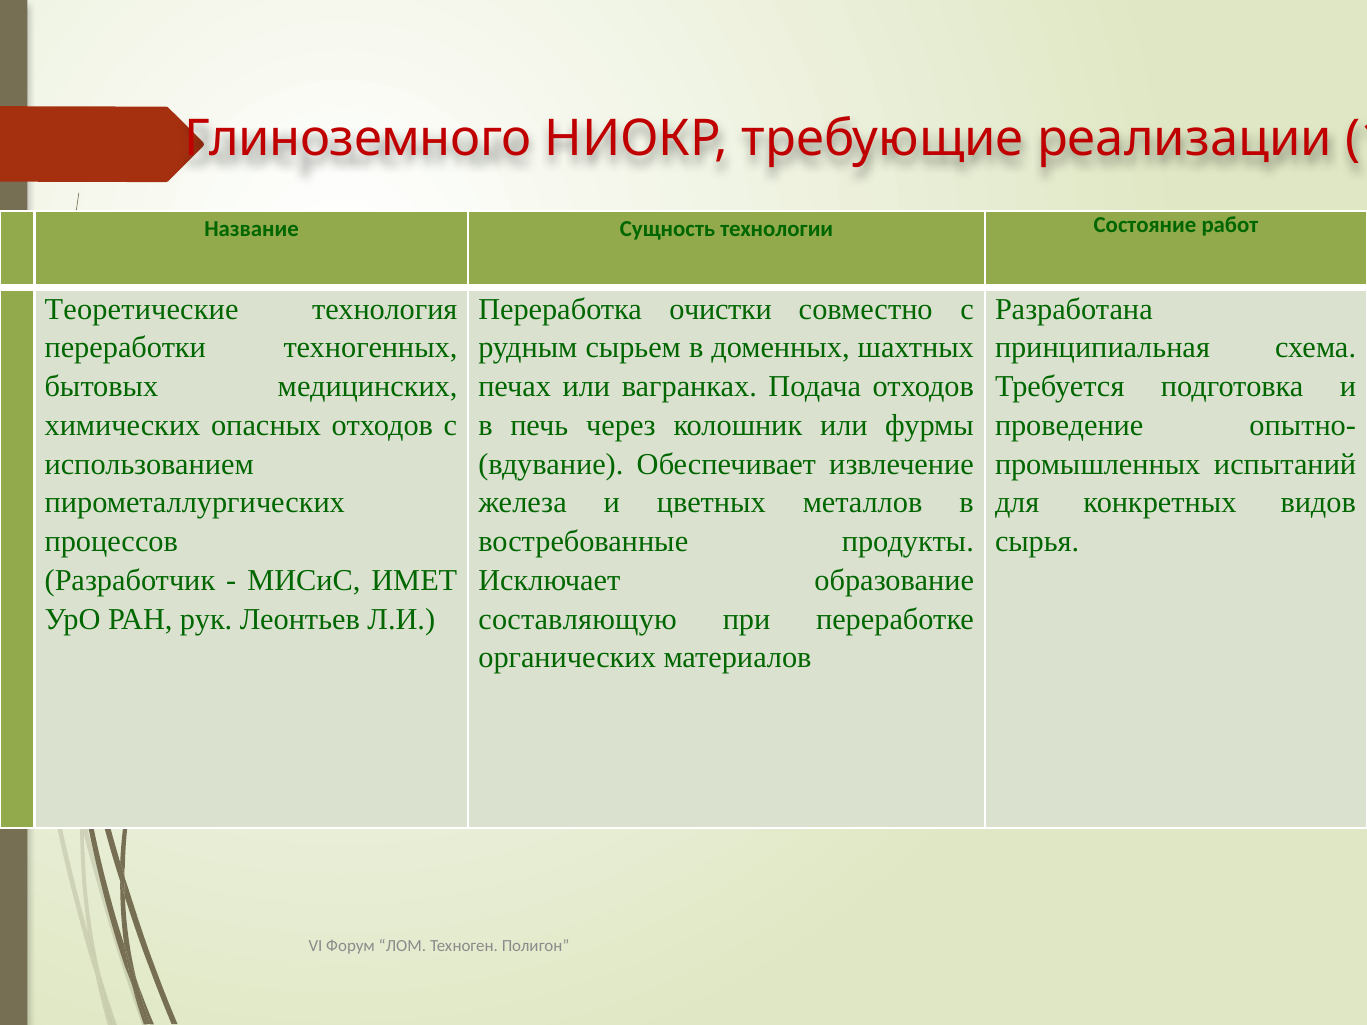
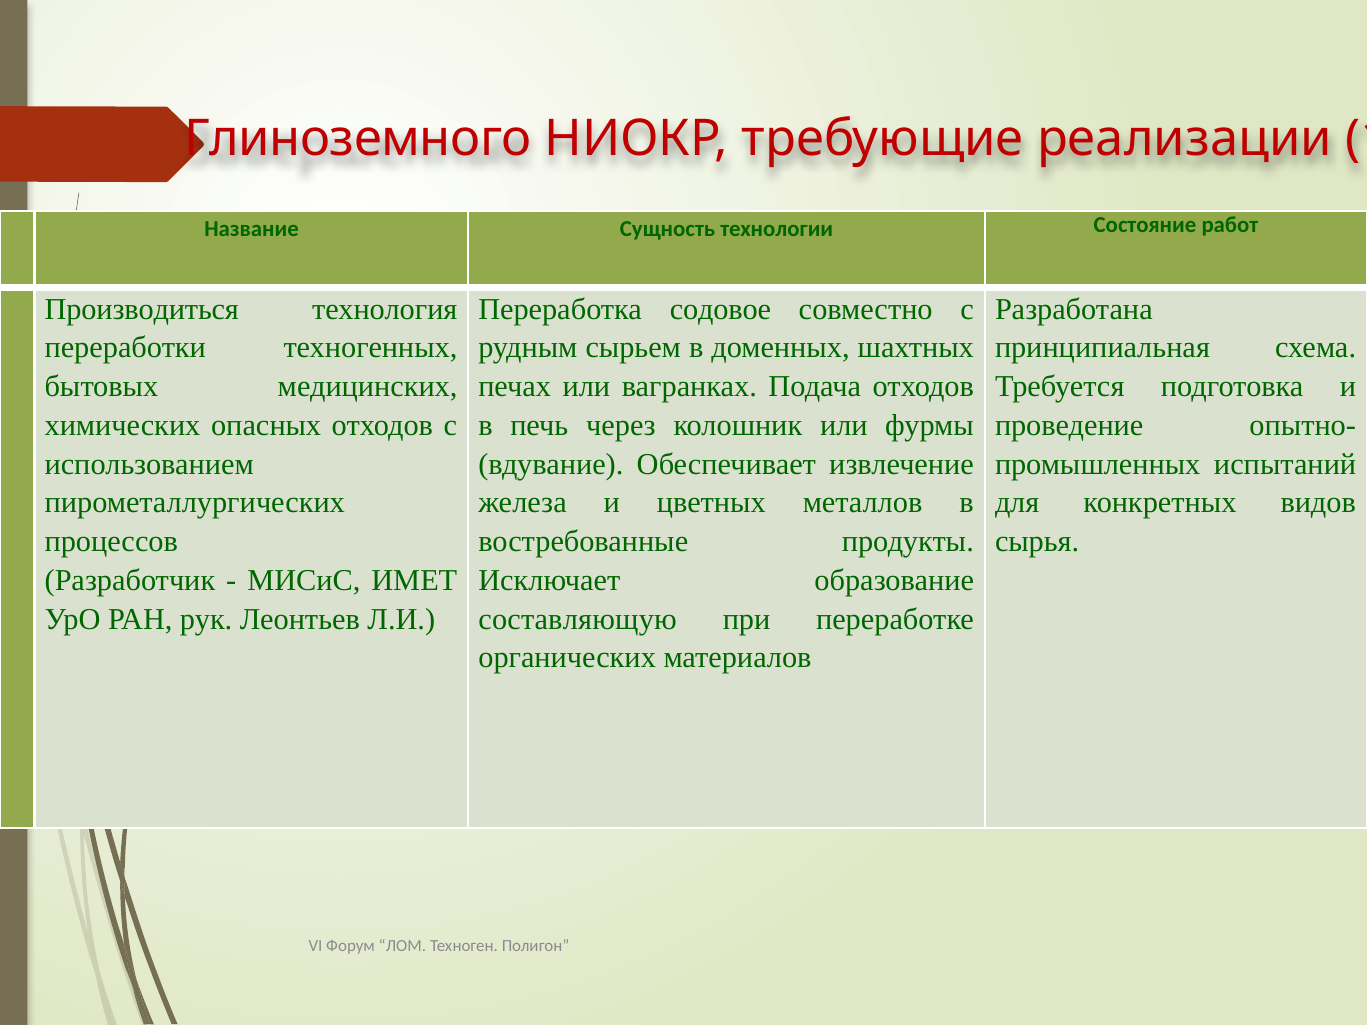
Теоретические: Теоретические -> Производиться
очистки: очистки -> содовое
